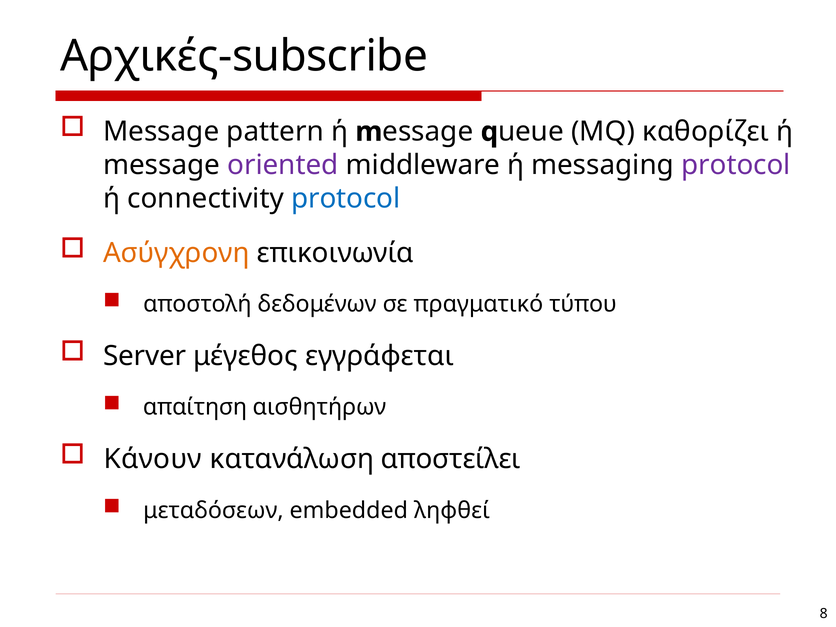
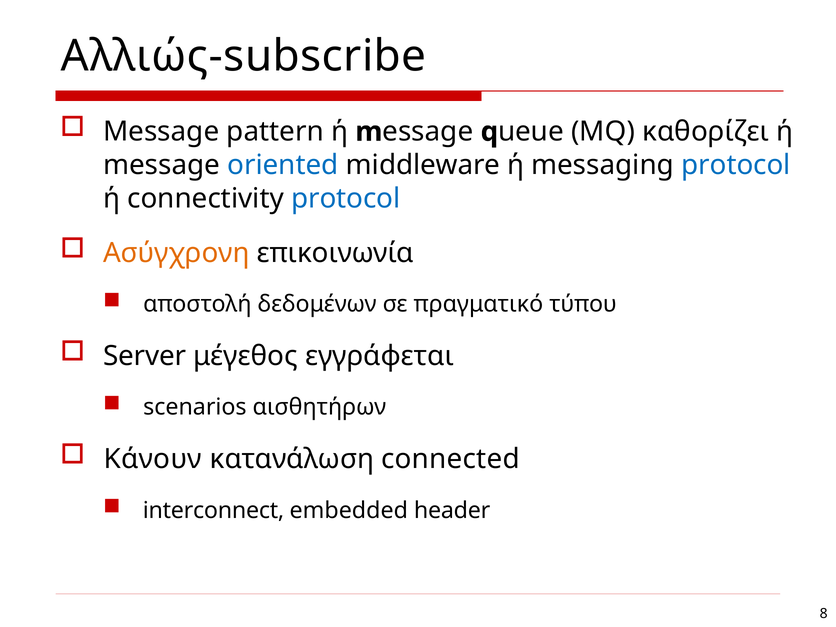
Αρχικές-subscribe: Αρχικές-subscribe -> Αλλιώς-subscribe
oriented colour: purple -> blue
protocol at (736, 165) colour: purple -> blue
απαίτηση: απαίτηση -> scenarios
αποστείλει: αποστείλει -> connected
μεταδόσεων: μεταδόσεων -> interconnect
ληφθεί: ληφθεί -> header
